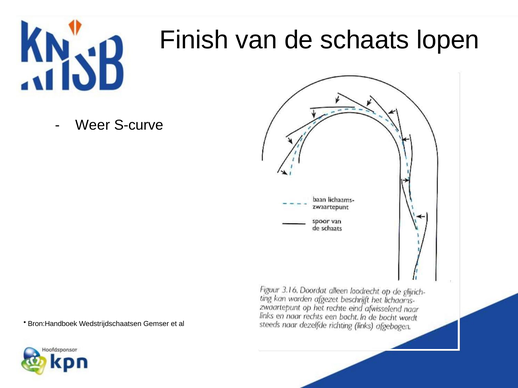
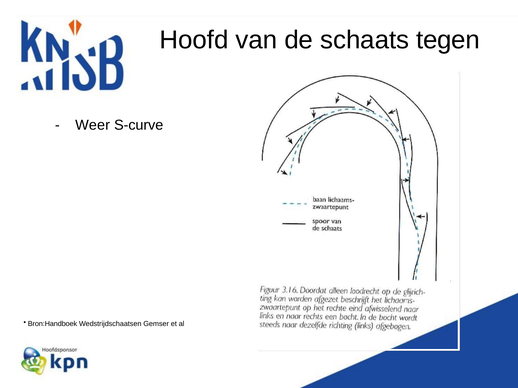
Finish: Finish -> Hoofd
lopen: lopen -> tegen
